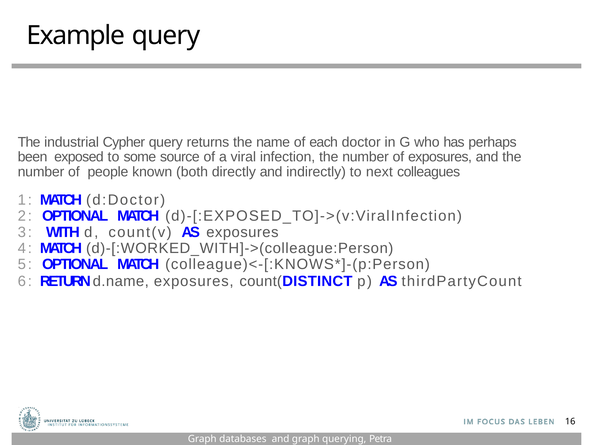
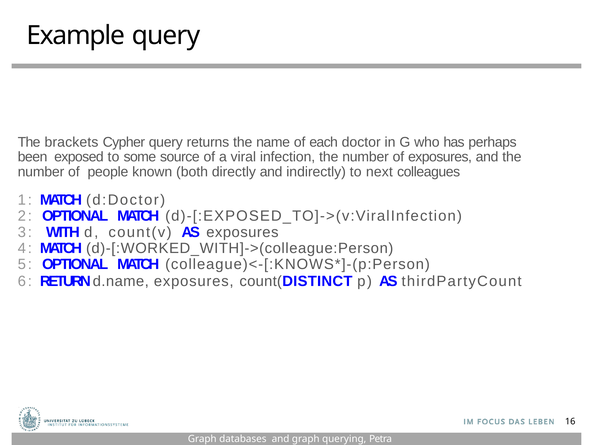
industrial: industrial -> brackets
